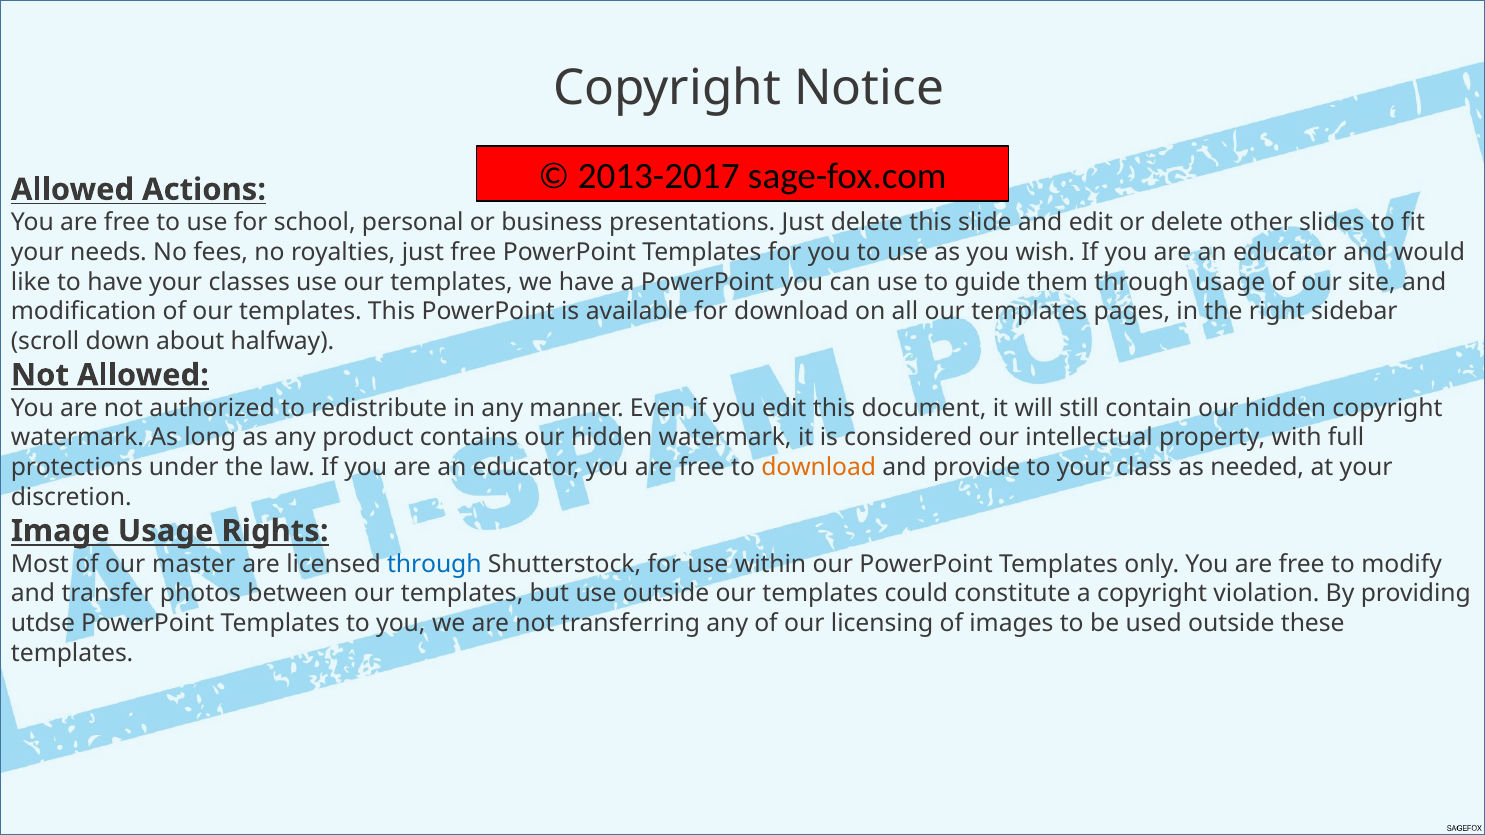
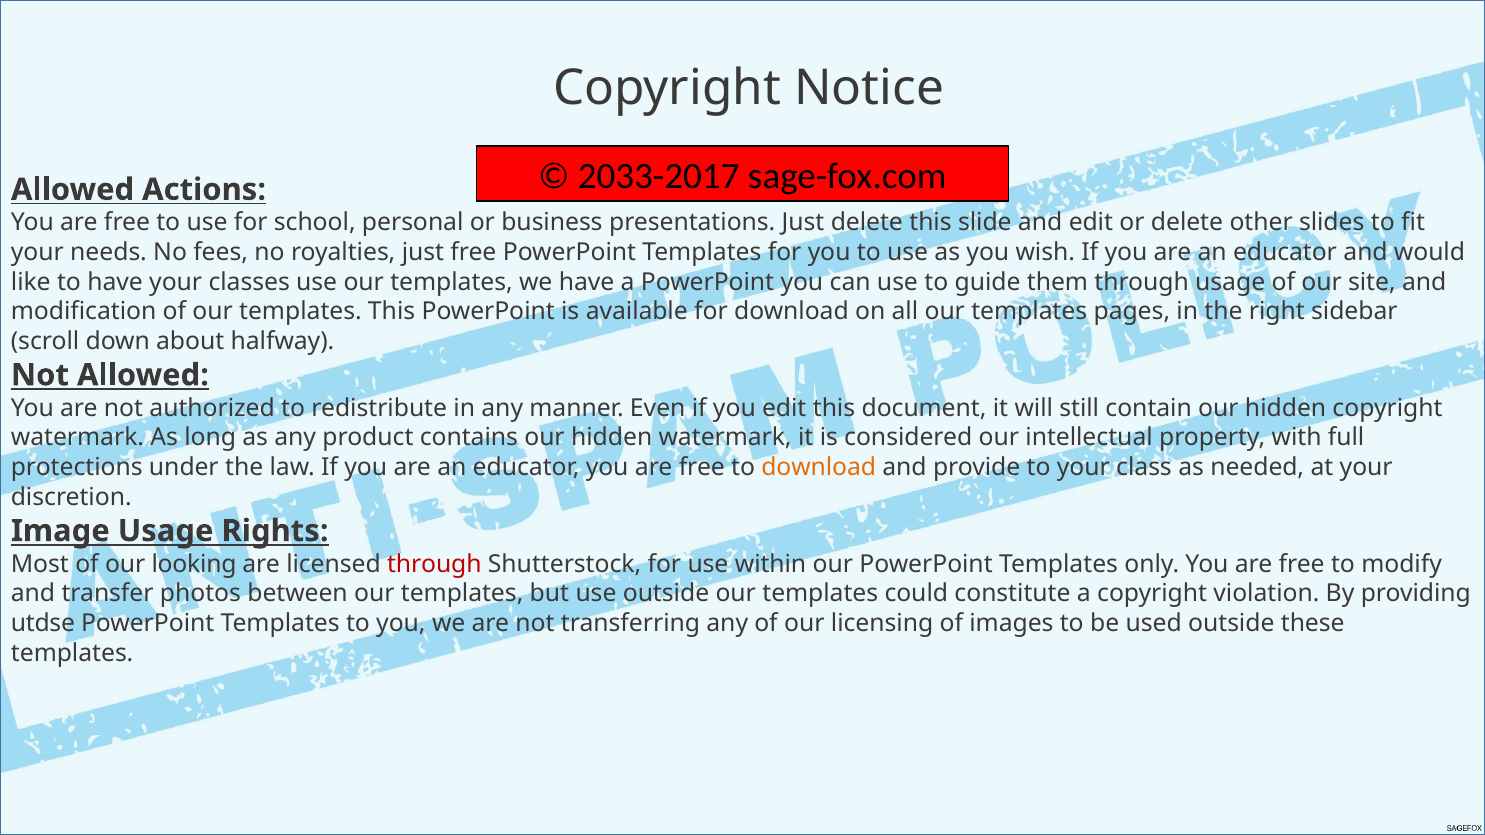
2013-2017: 2013-2017 -> 2033-2017
master: master -> looking
through at (434, 564) colour: blue -> red
